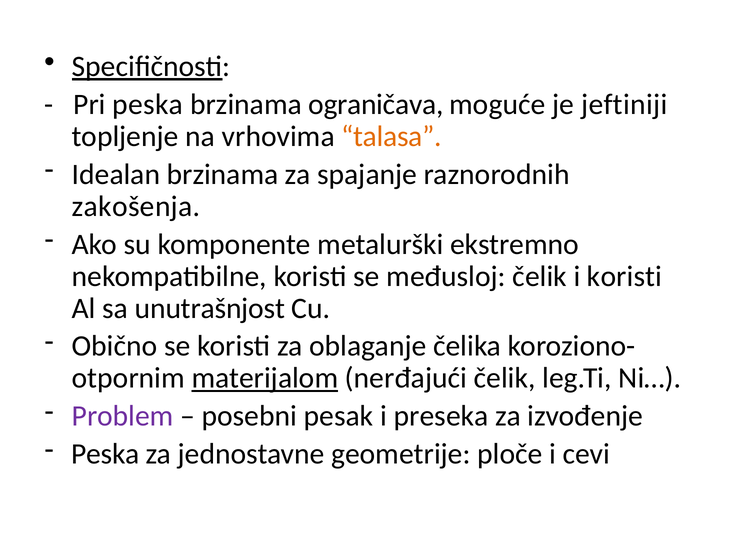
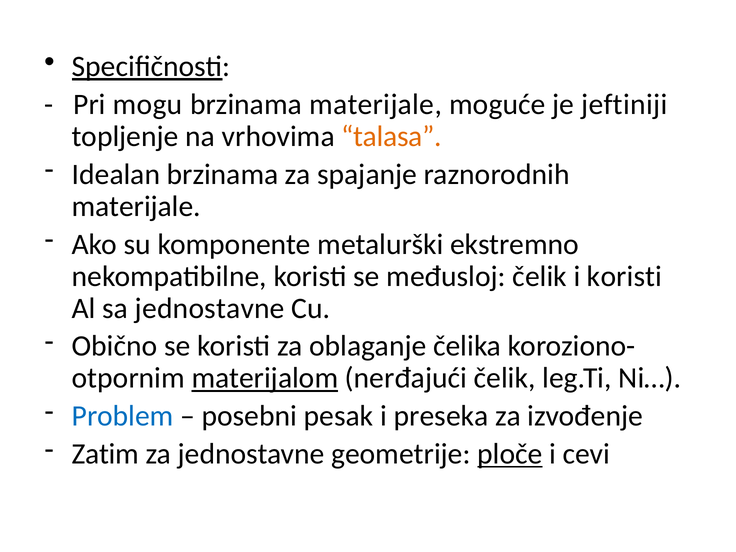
Pri peska: peska -> mogu
brzinama ograničava: ograničava -> materijale
zakošenja at (136, 206): zakošenja -> materijale
sa unutrašnjost: unutrašnjost -> jednostavne
Problem colour: purple -> blue
Peska at (105, 454): Peska -> Zatim
ploče underline: none -> present
